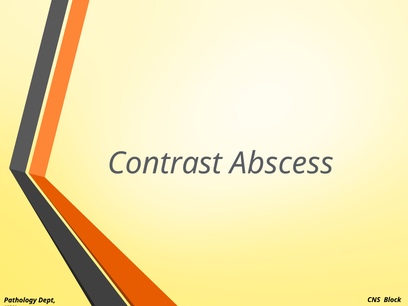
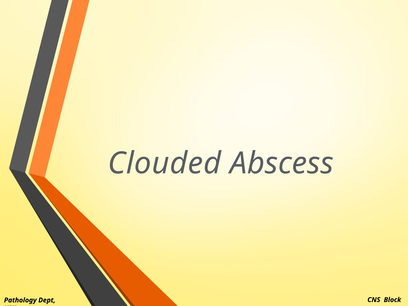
Contrast: Contrast -> Clouded
